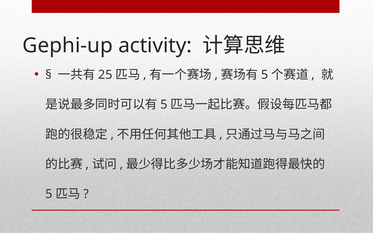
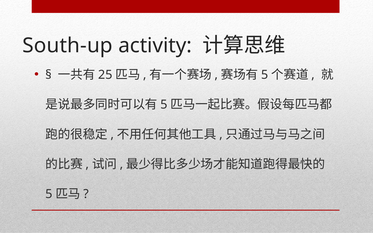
Gephi-up: Gephi-up -> South-up
